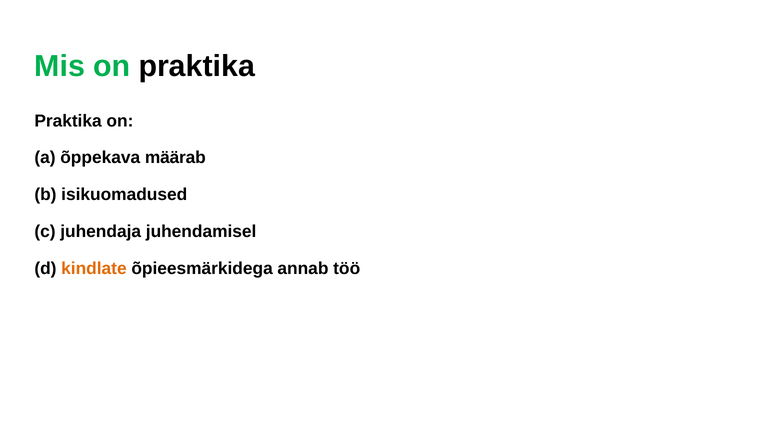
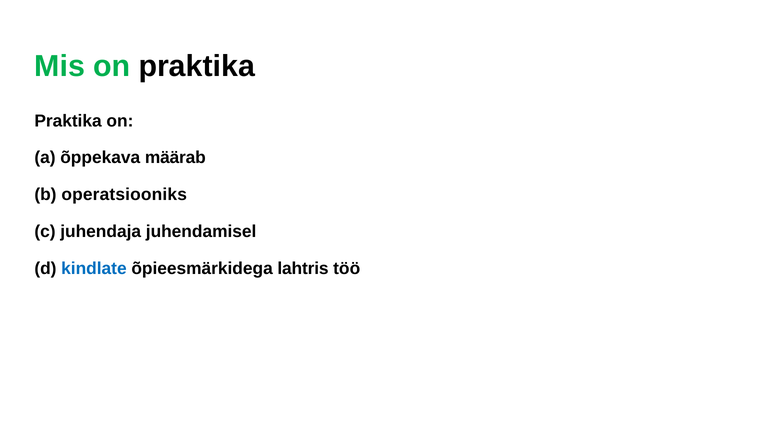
isikuomadused: isikuomadused -> operatsiooniks
kindlate colour: orange -> blue
annab: annab -> lahtris
